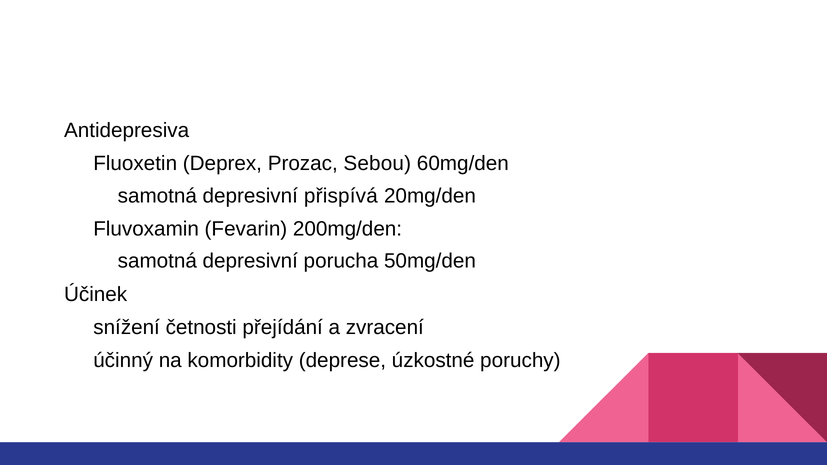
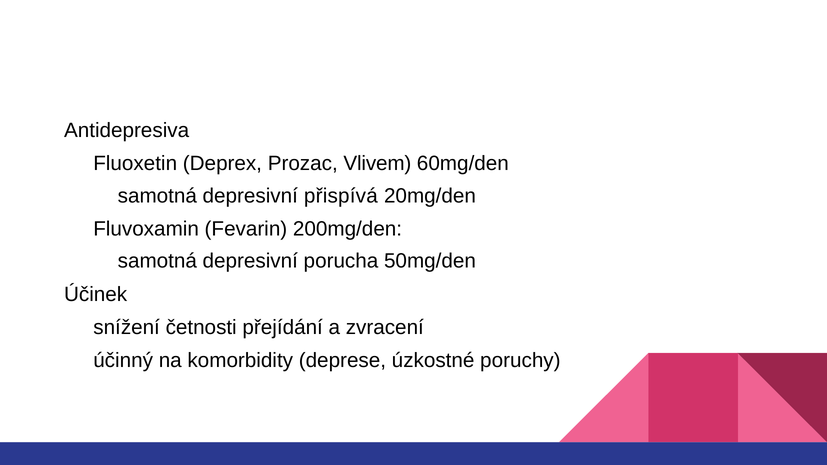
Sebou: Sebou -> Vlivem
